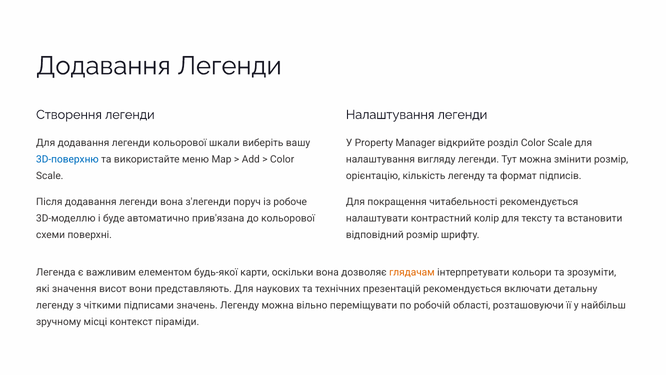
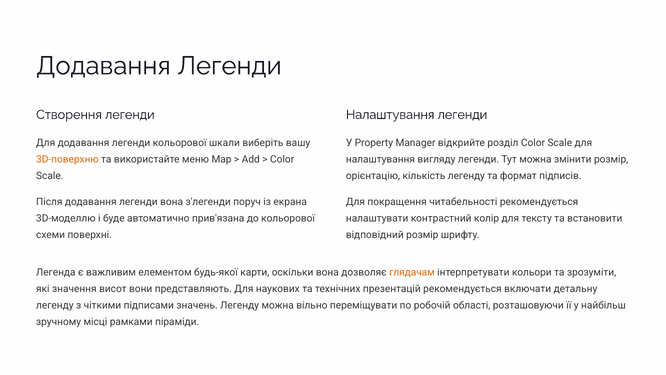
3D-поверхню colour: blue -> orange
робоче: робоче -> екрана
контекст: контекст -> рамками
